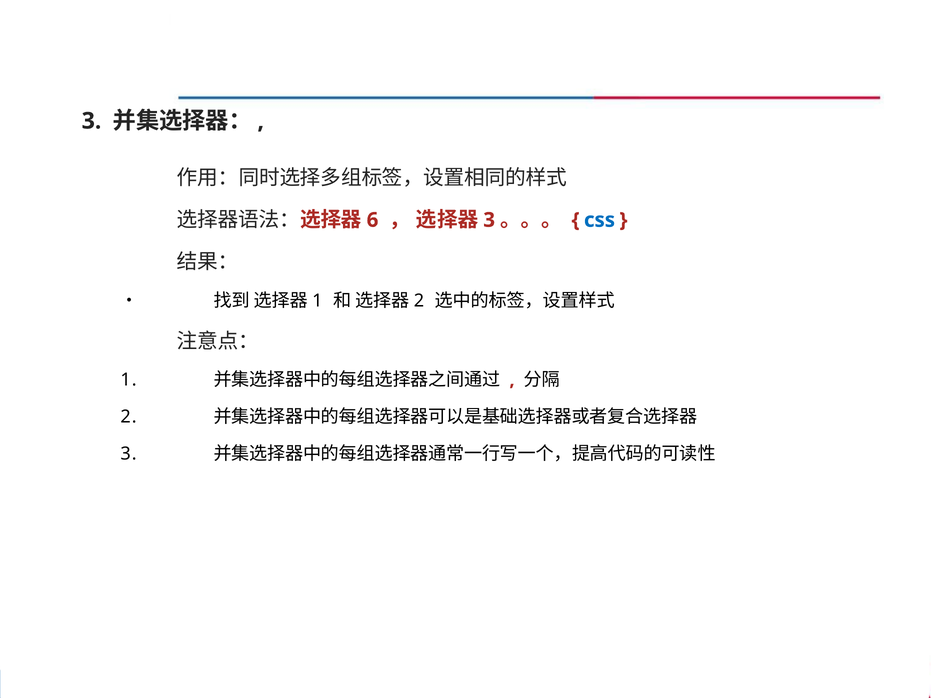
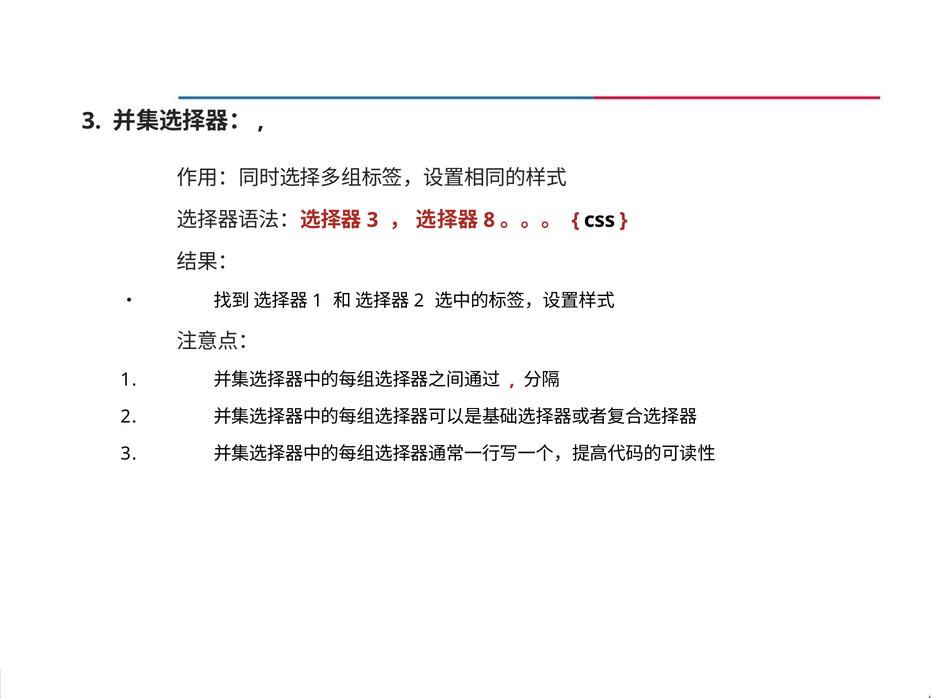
6 at (373, 220): 6 -> 3
3 at (489, 220): 3 -> 8
css colour: blue -> black
